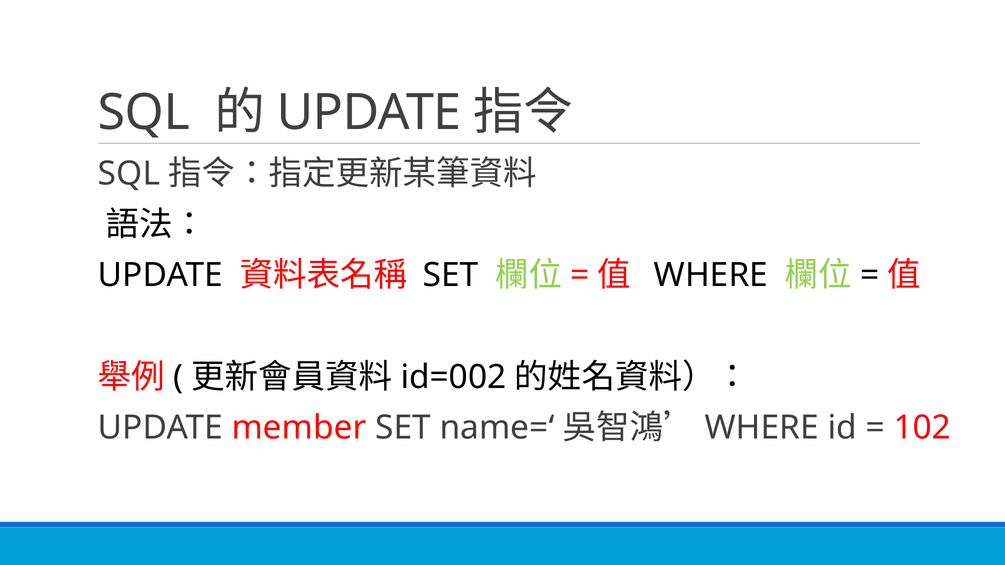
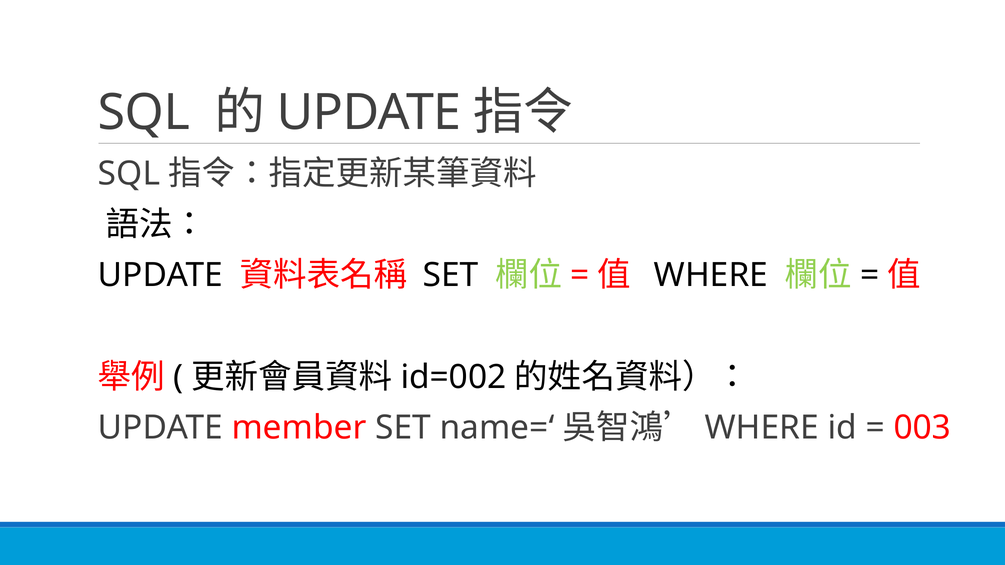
102: 102 -> 003
